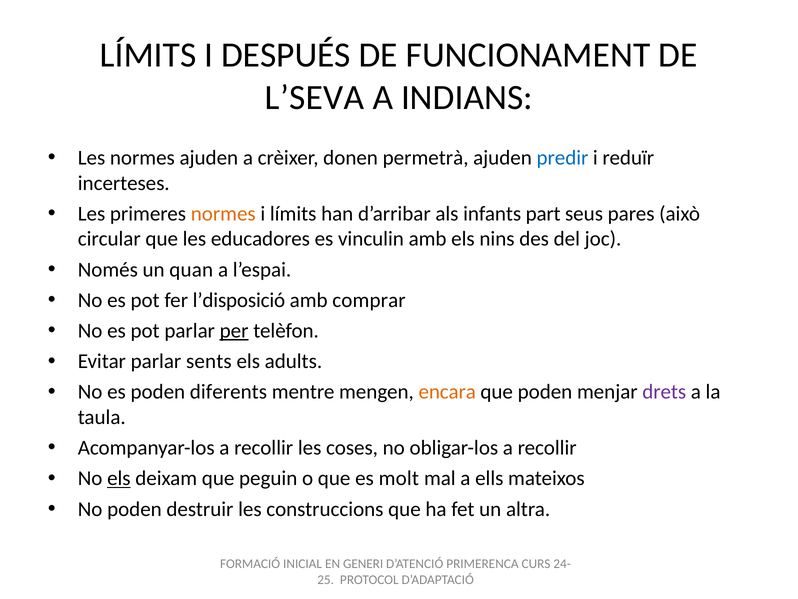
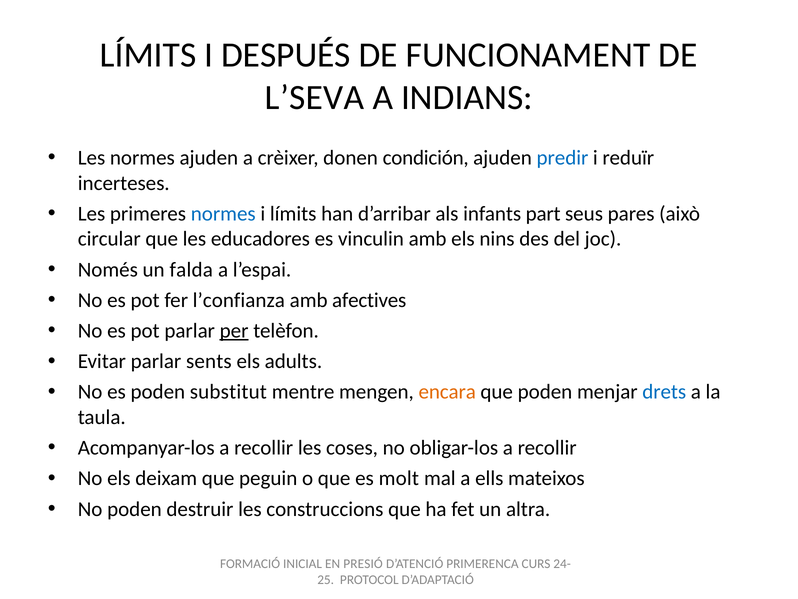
permetrà: permetrà -> condición
normes at (223, 214) colour: orange -> blue
quan: quan -> falda
l’disposició: l’disposició -> l’confianza
comprar: comprar -> afectives
diferents: diferents -> substitut
drets colour: purple -> blue
els at (119, 478) underline: present -> none
GENERI: GENERI -> PRESIÓ
